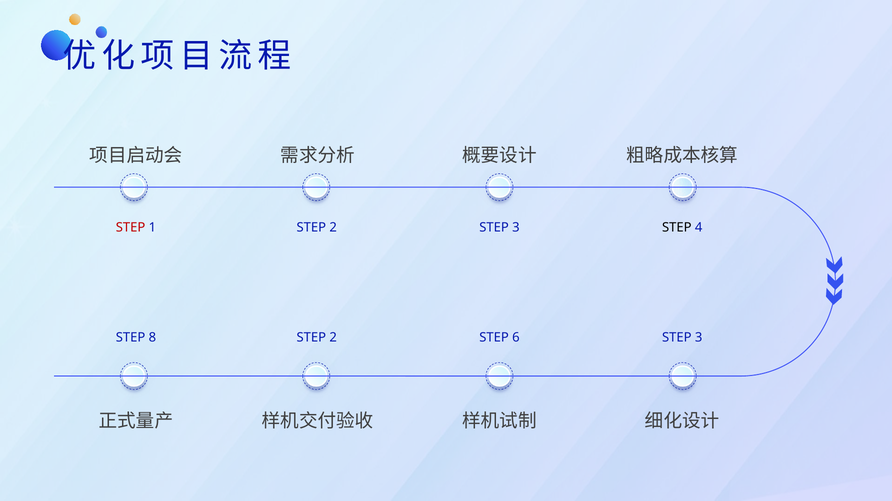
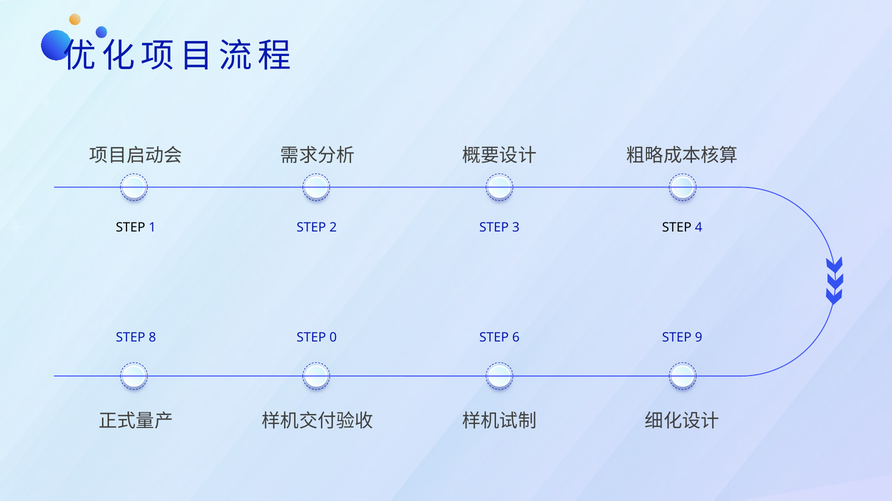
STEP at (131, 228) colour: red -> black
8 STEP 2: 2 -> 0
6 STEP 3: 3 -> 9
